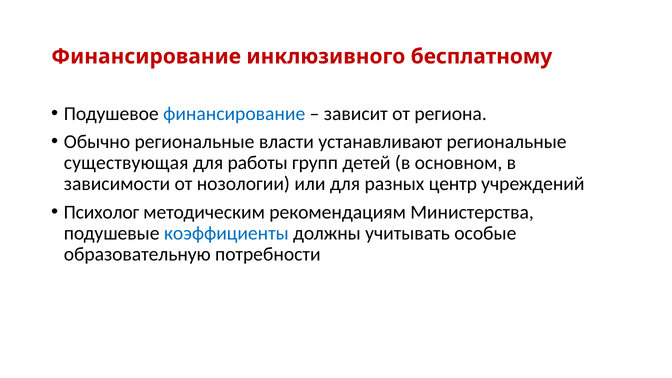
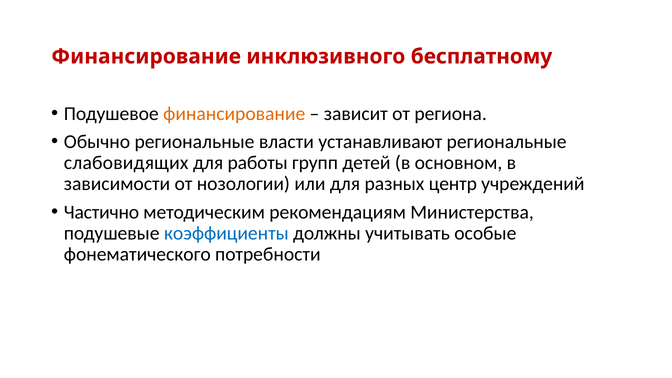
финансирование at (234, 114) colour: blue -> orange
существующая: существующая -> слабовидящих
Психолог: Психолог -> Частично
образовательную: образовательную -> фонематического
